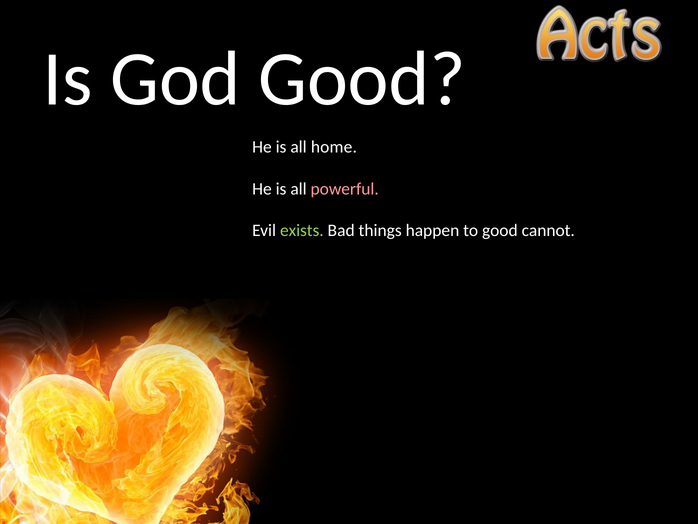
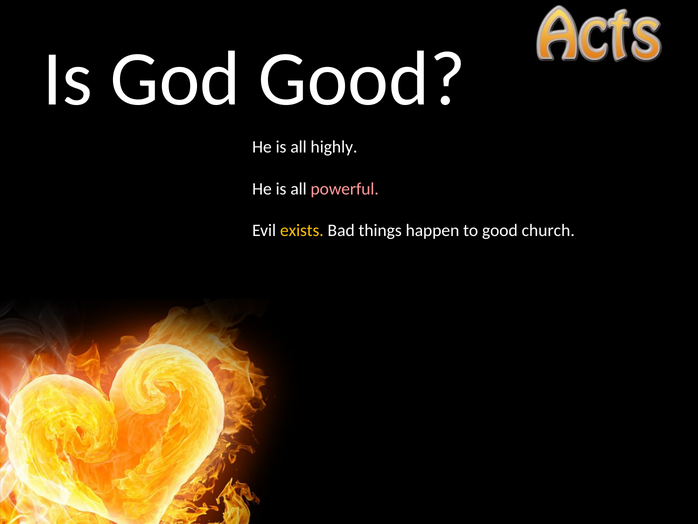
home: home -> highly
exists colour: light green -> yellow
cannot: cannot -> church
